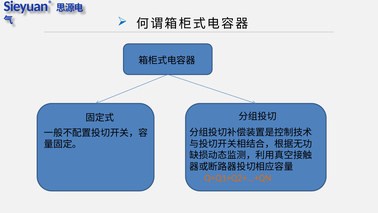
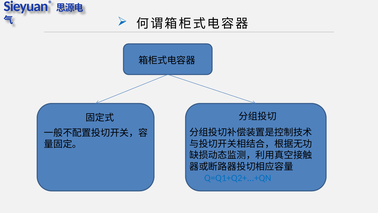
Q=Q1+Q2+...+QN colour: orange -> blue
